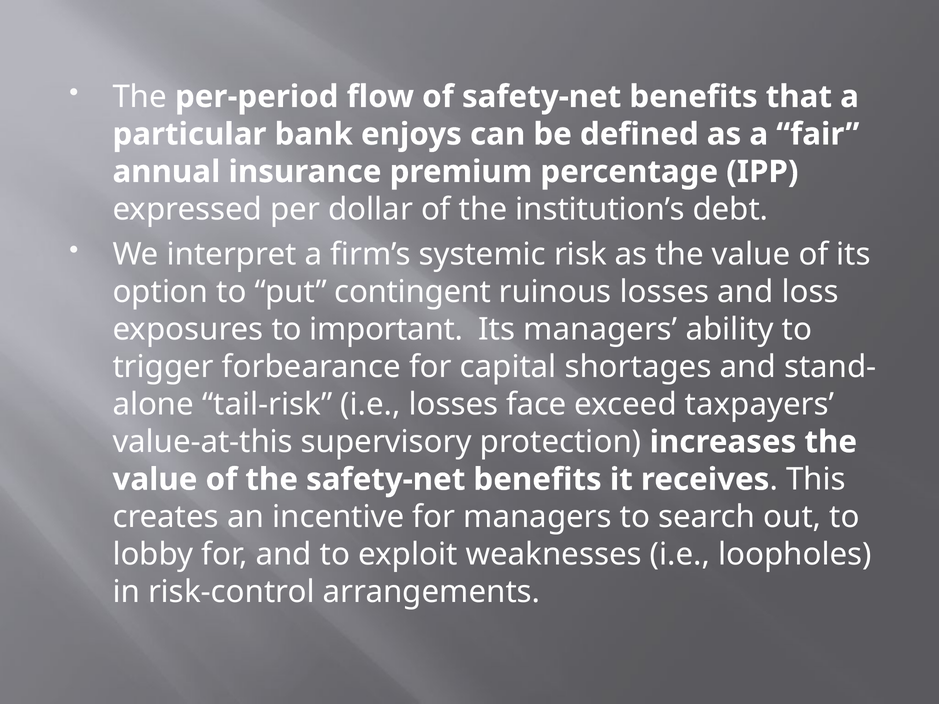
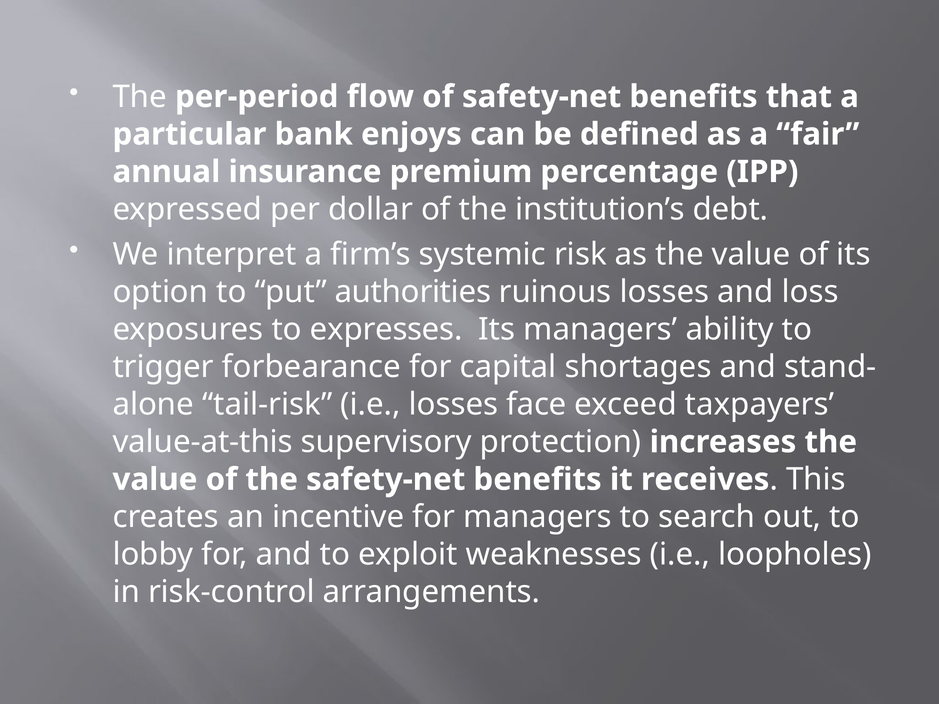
contingent: contingent -> authorities
important: important -> expresses
